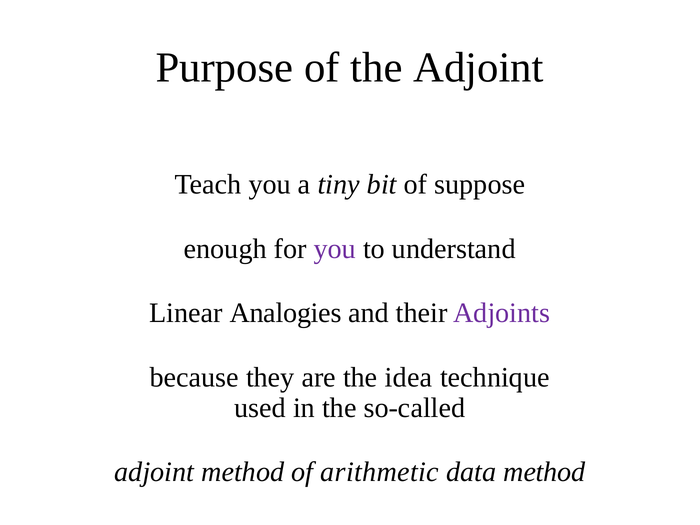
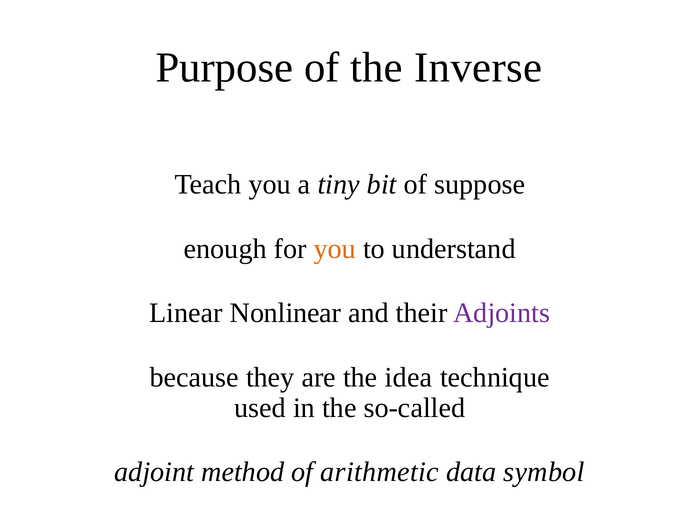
the Adjoint: Adjoint -> Inverse
you at (335, 249) colour: purple -> orange
Analogies: Analogies -> Nonlinear
data method: method -> symbol
